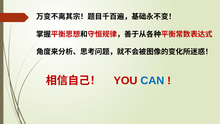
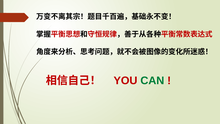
CAN colour: blue -> green
